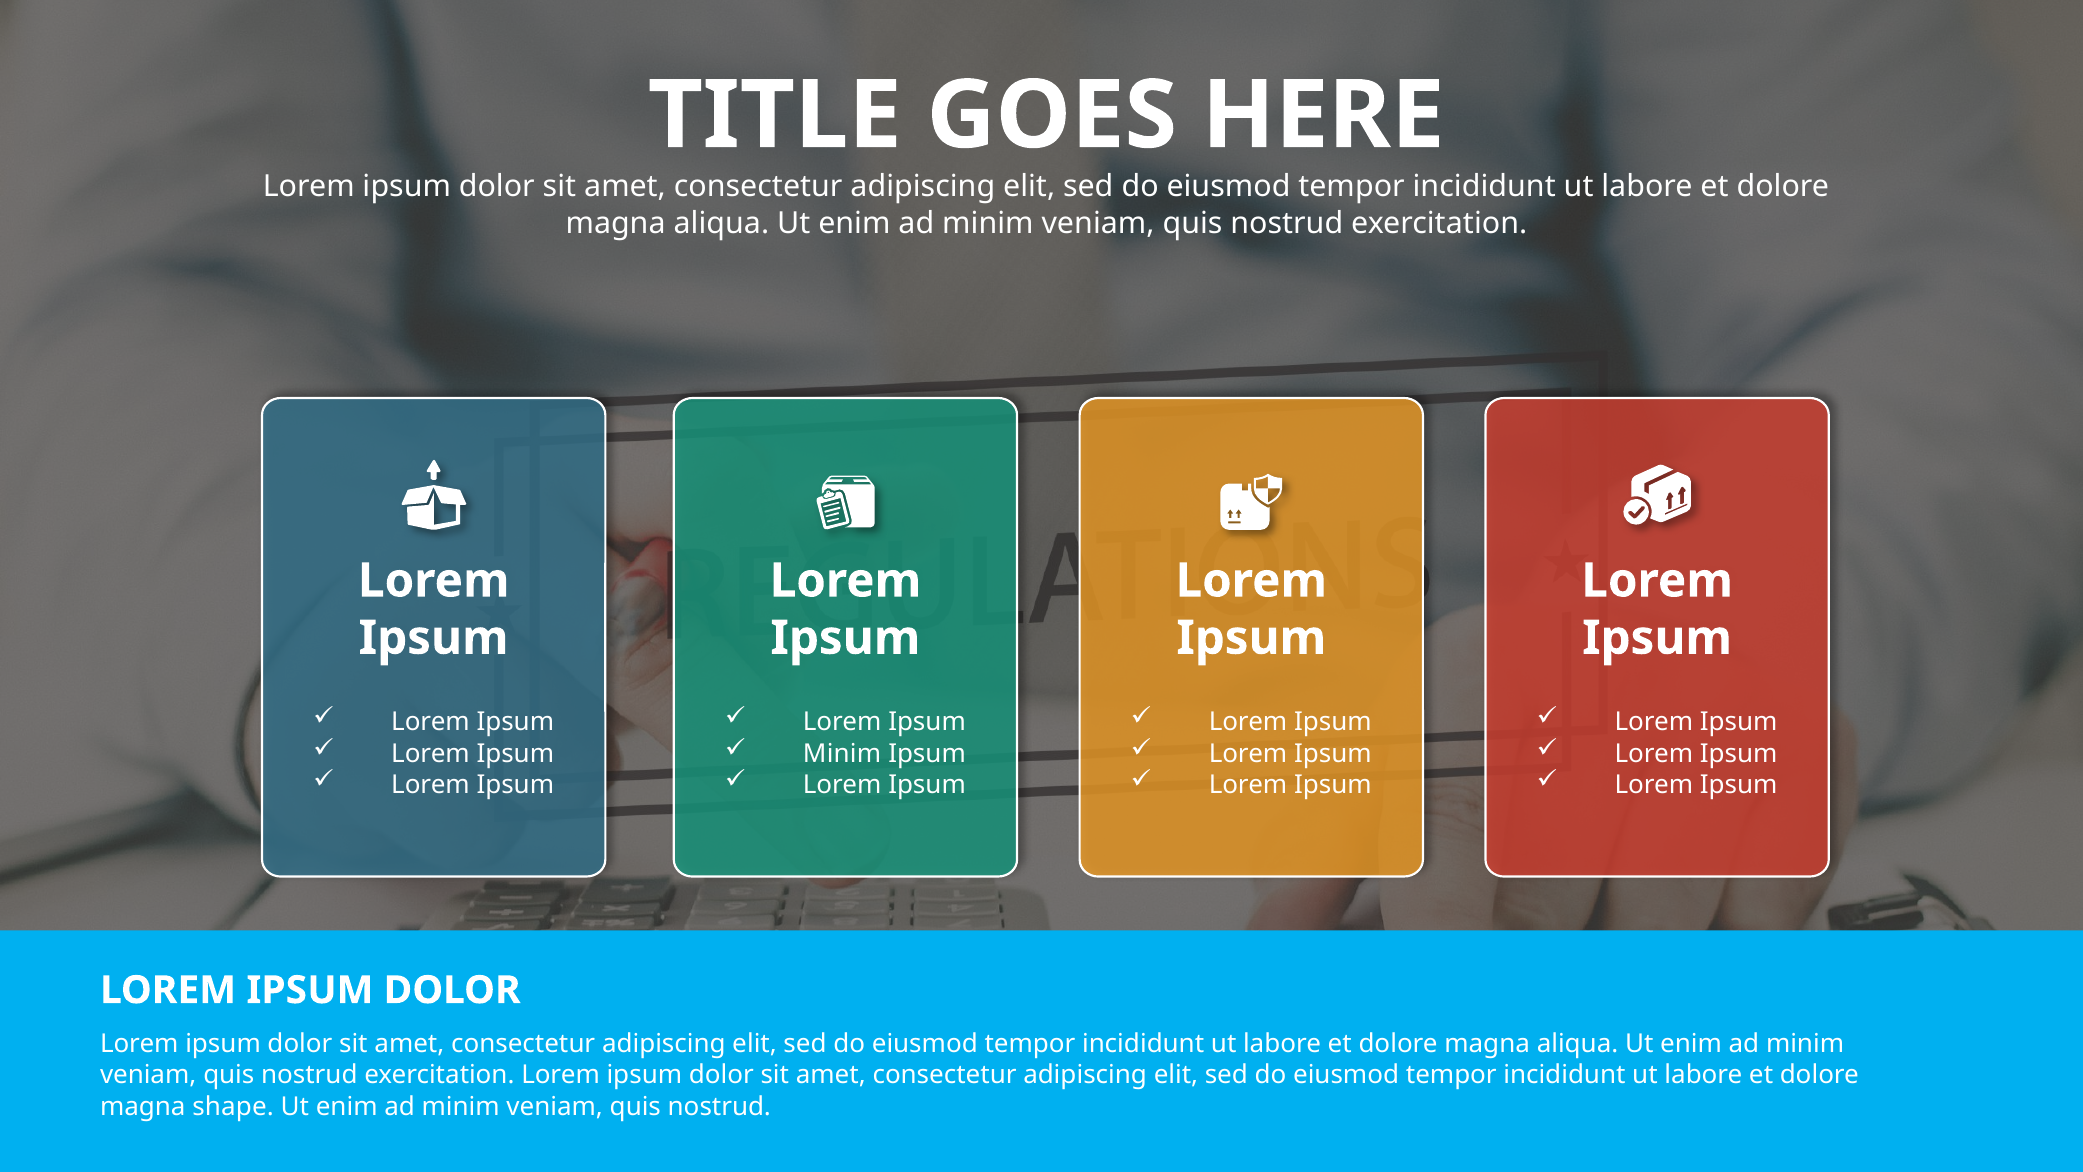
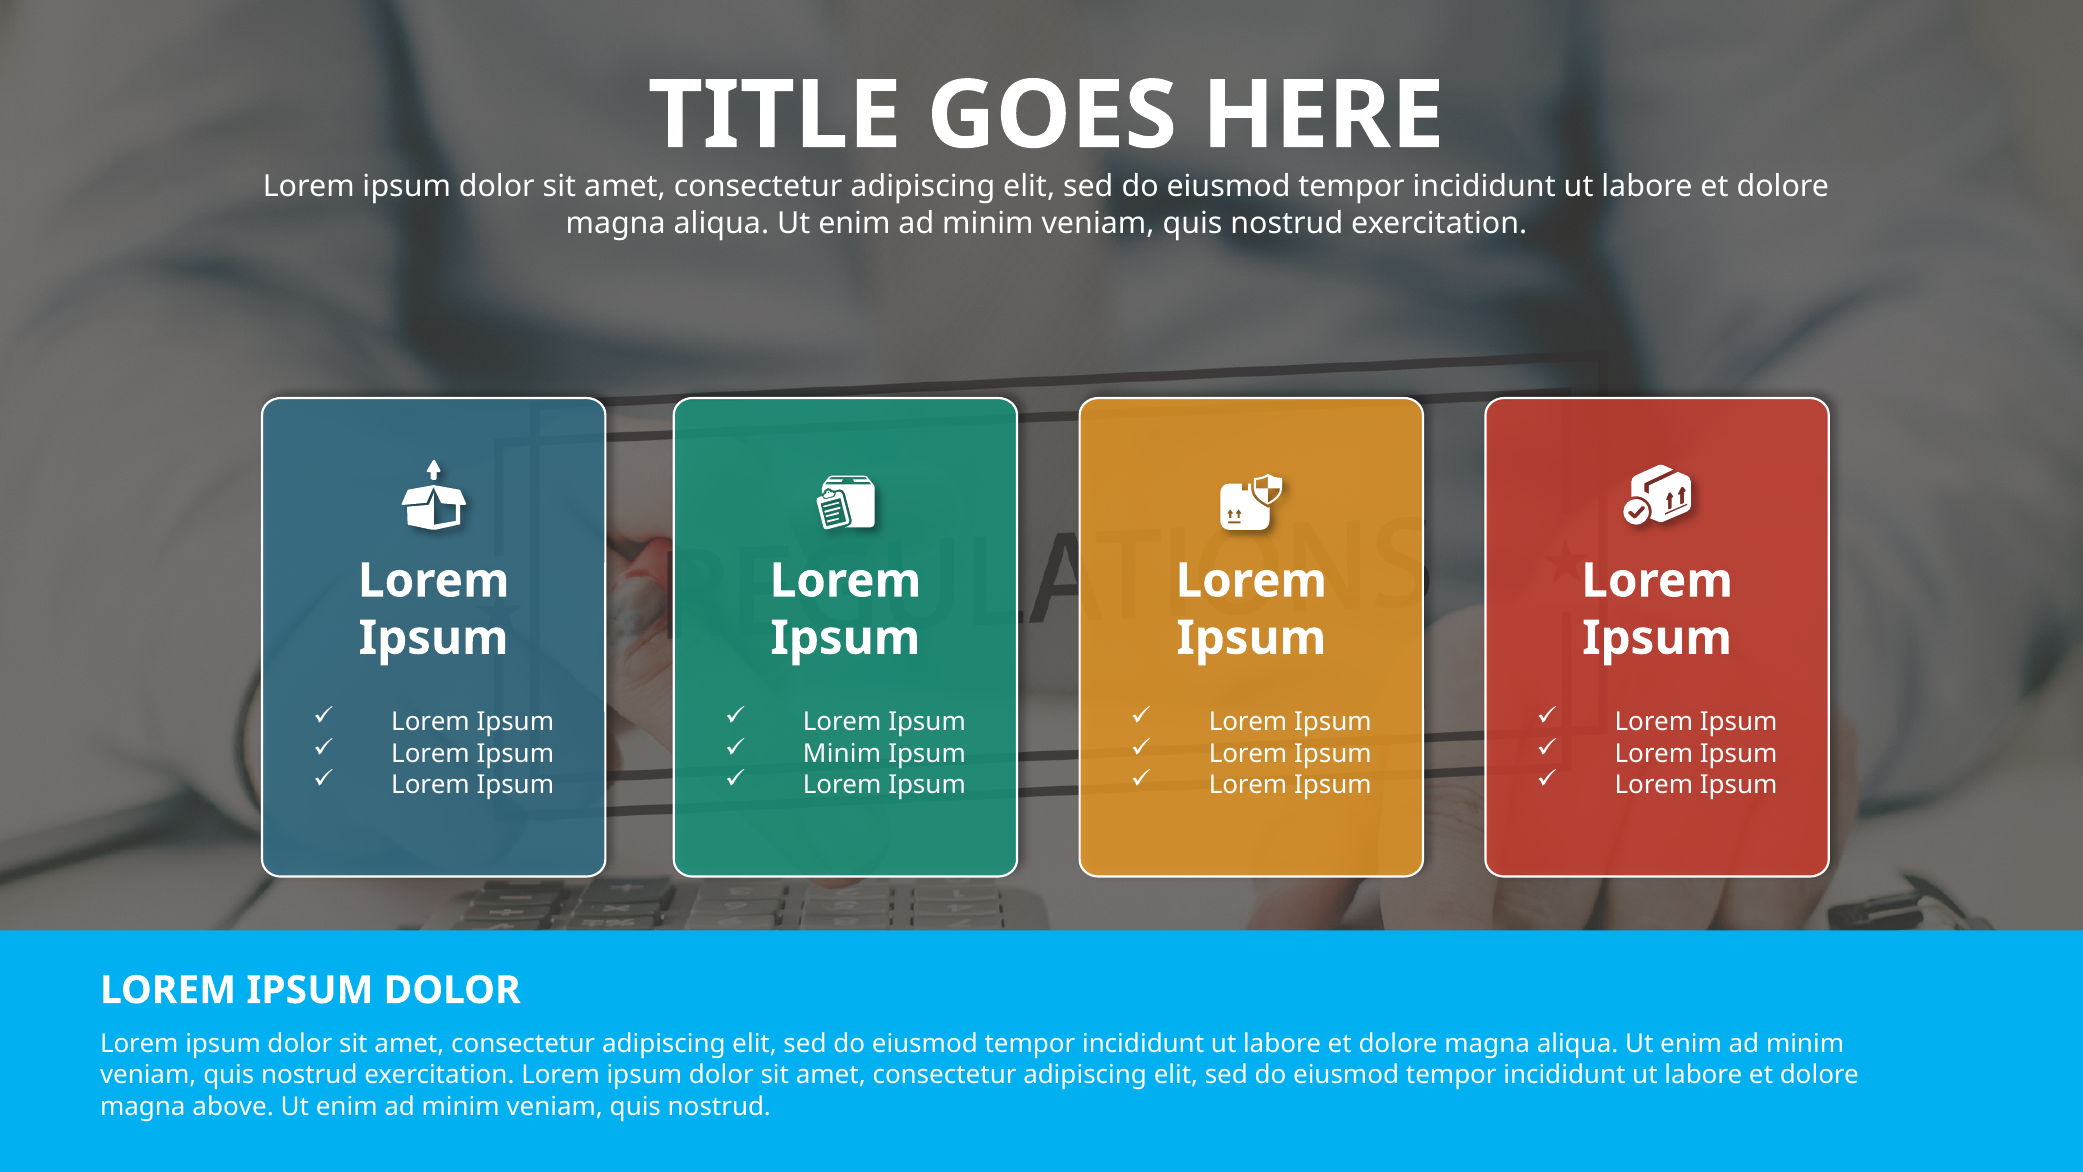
shape: shape -> above
